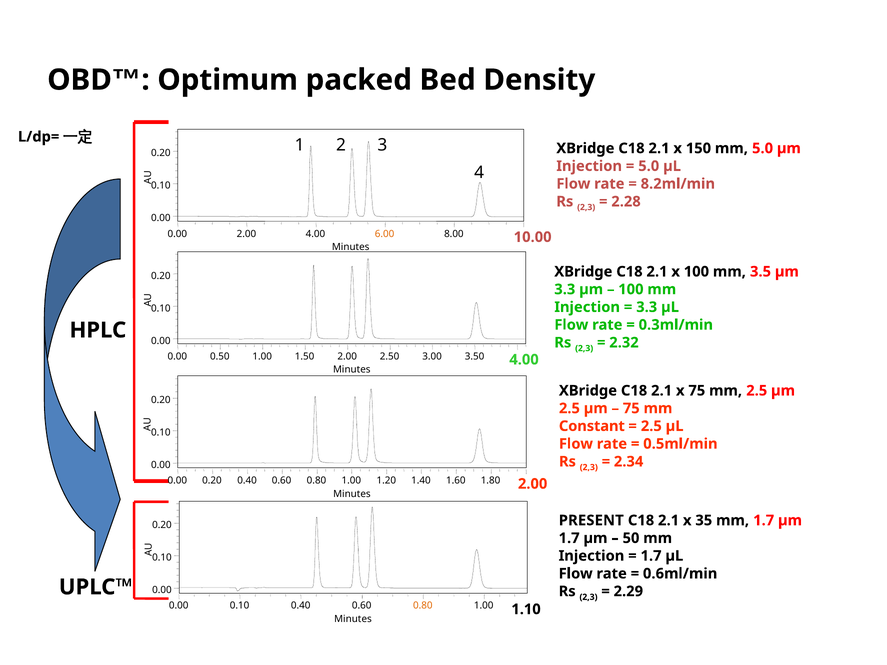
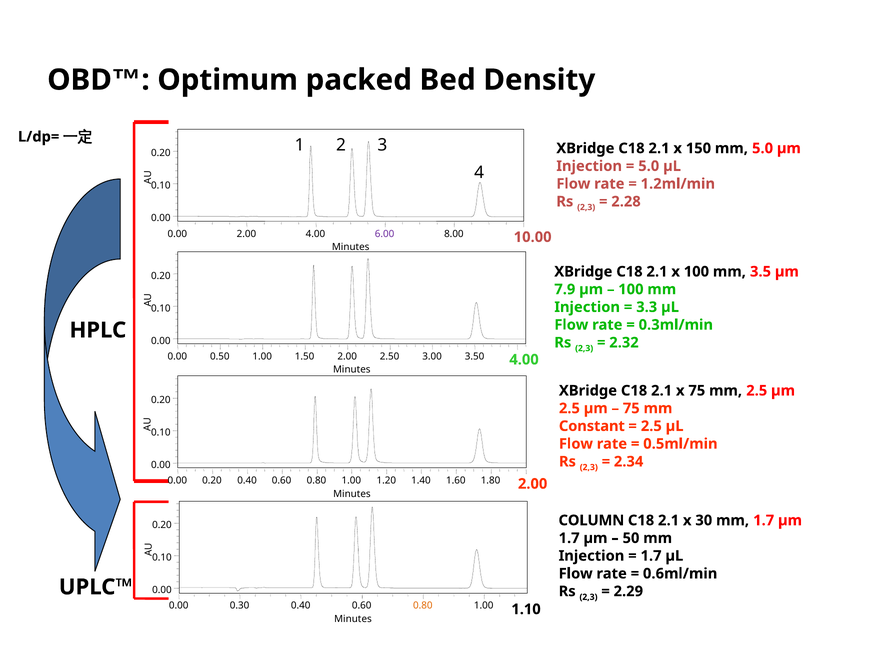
8.2ml/min: 8.2ml/min -> 1.2ml/min
6.00 colour: orange -> purple
3.3 at (565, 289): 3.3 -> 7.9
PRESENT: PRESENT -> COLUMN
35: 35 -> 30
0.10 at (240, 606): 0.10 -> 0.30
